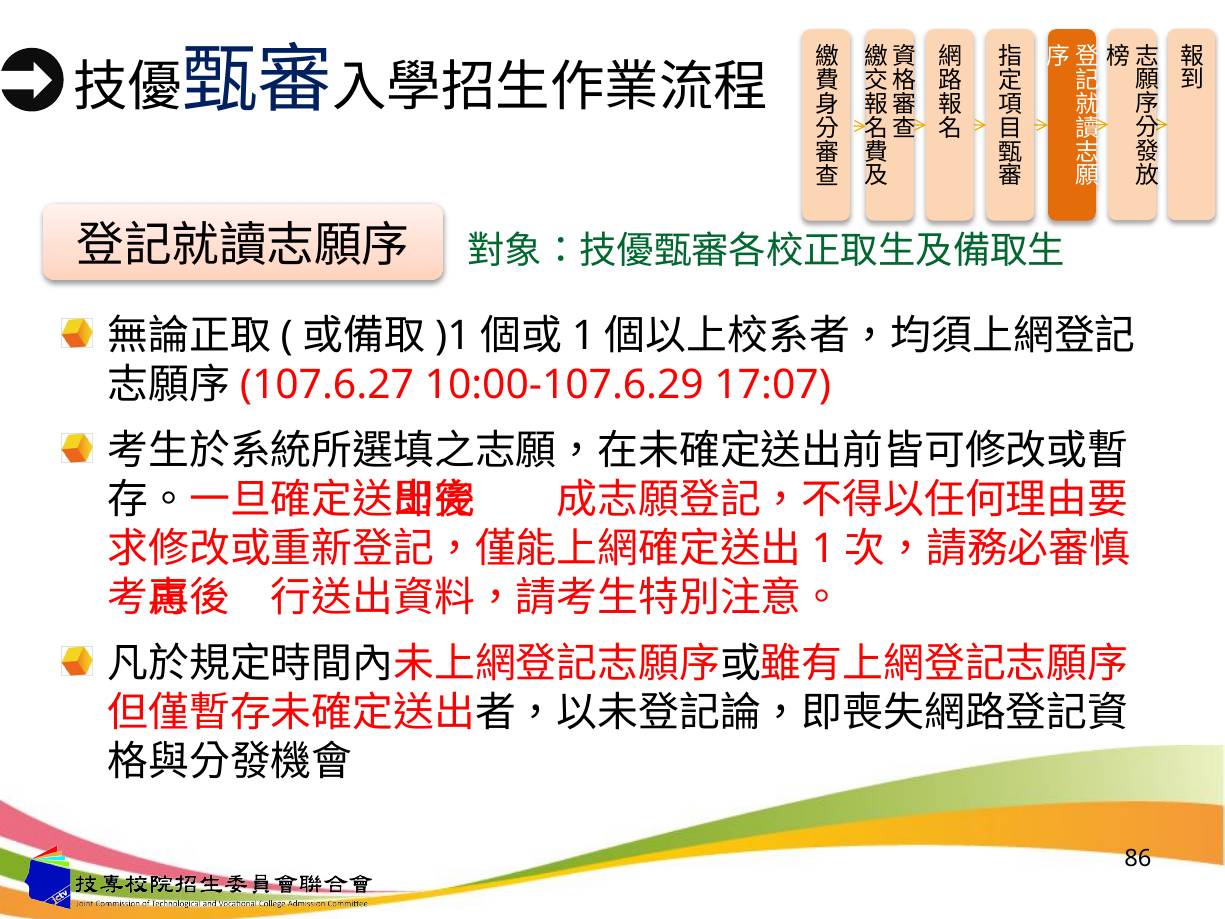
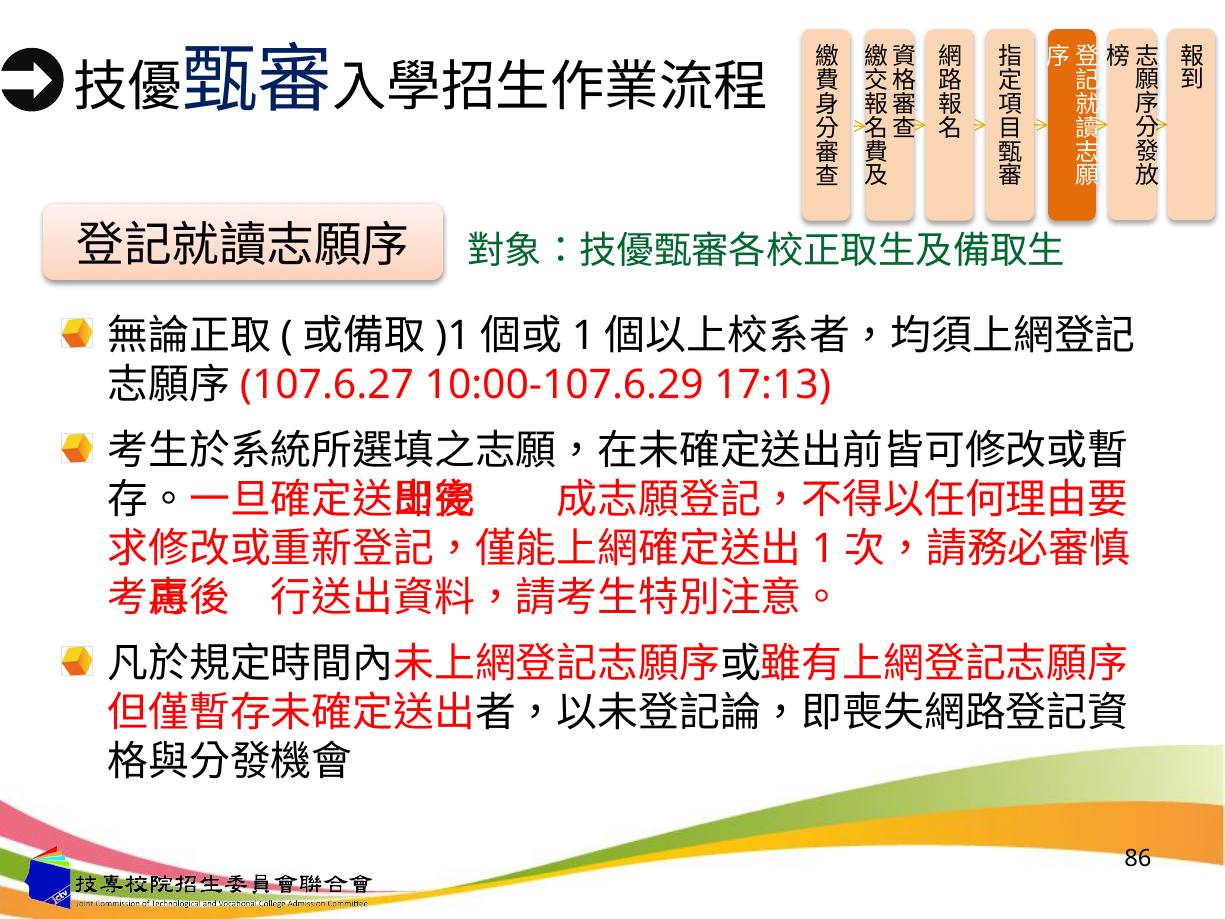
17:07: 17:07 -> 17:13
